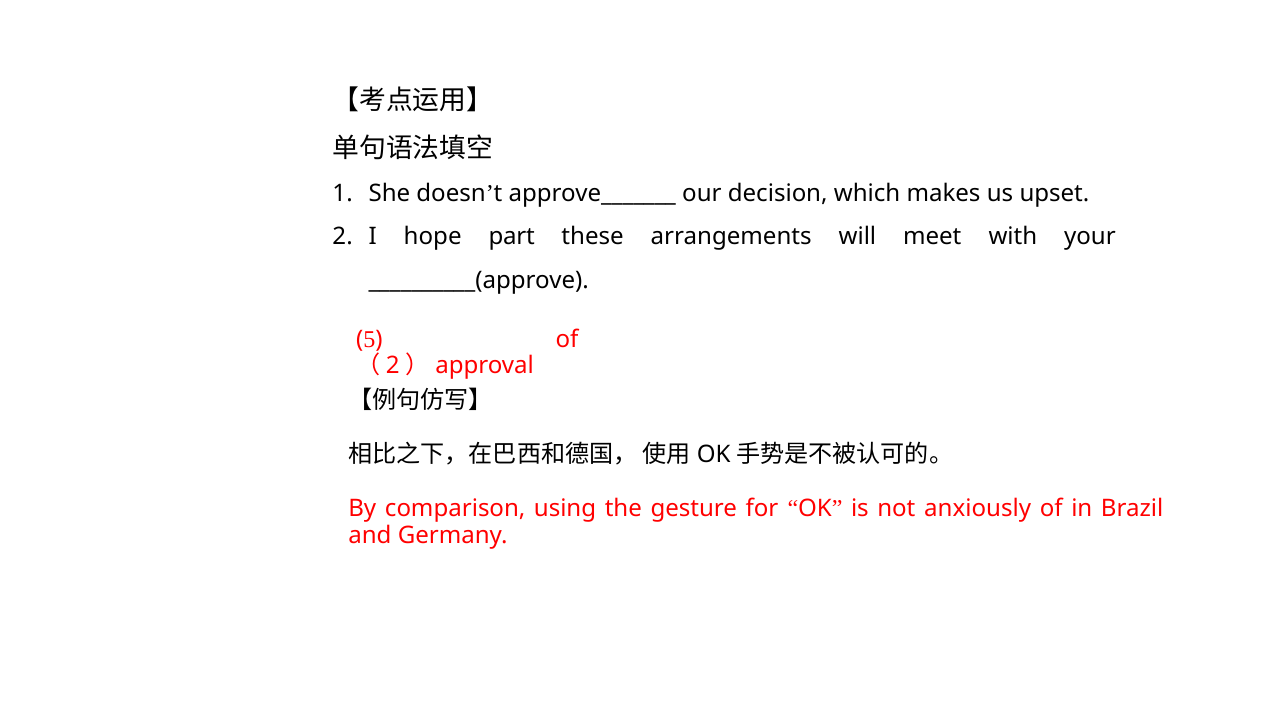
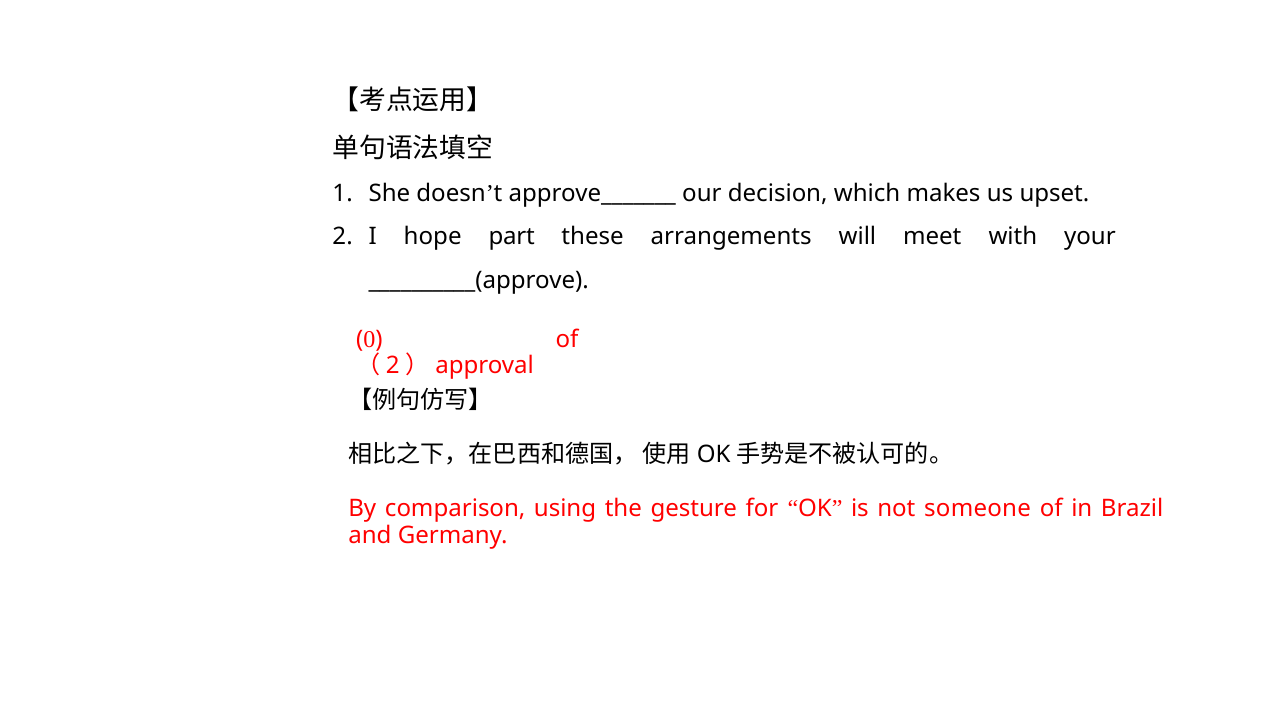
5: 5 -> 0
anxiously: anxiously -> someone
